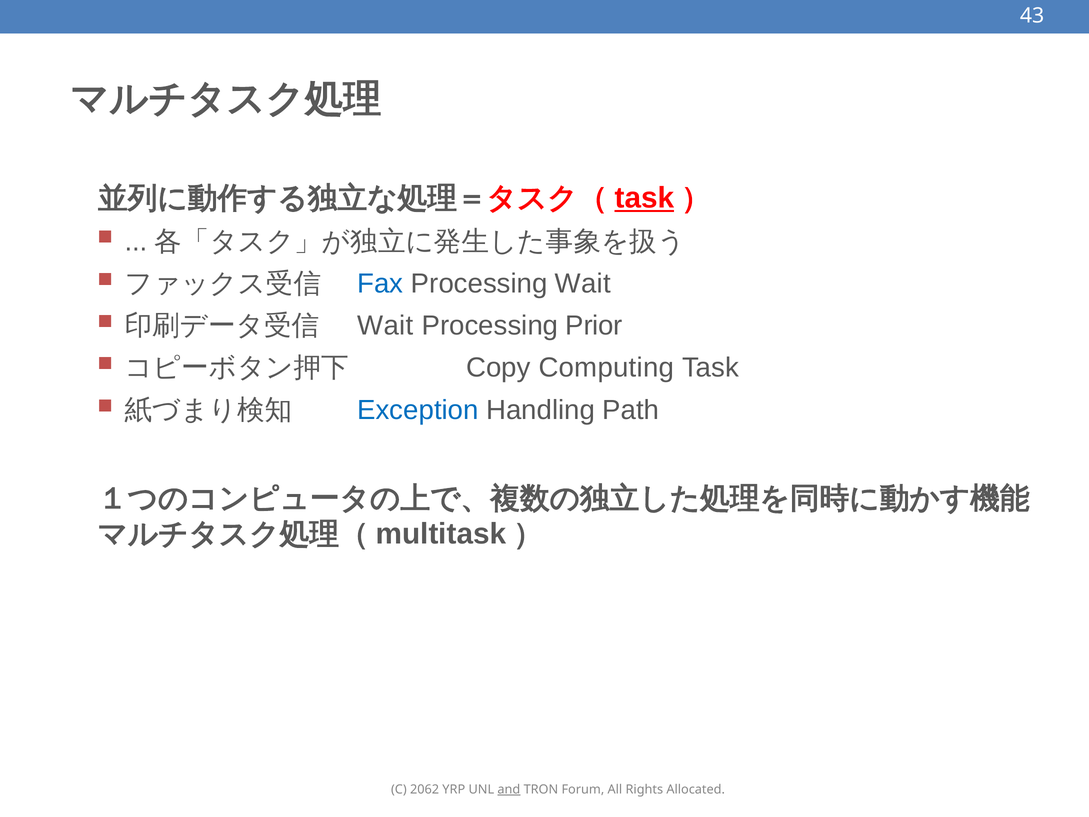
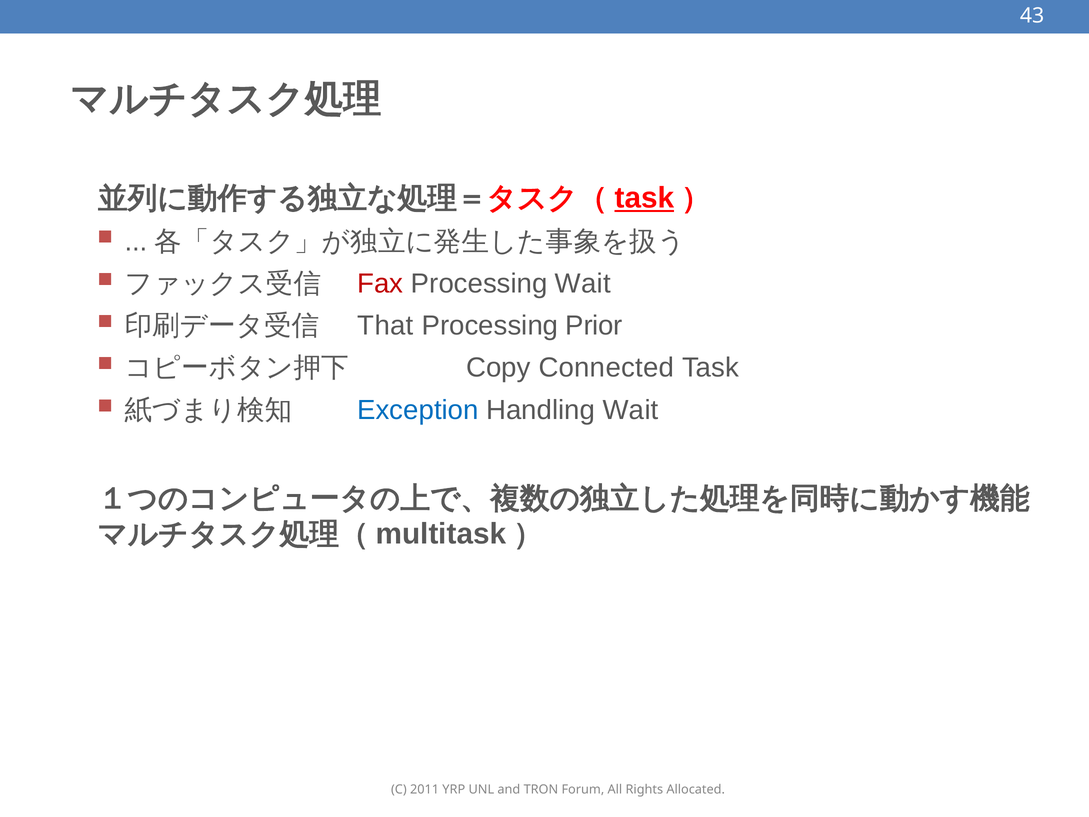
Fax colour: blue -> red
Wait at (385, 326): Wait -> That
Computing: Computing -> Connected
Handling Path: Path -> Wait
2062: 2062 -> 2011
and underline: present -> none
